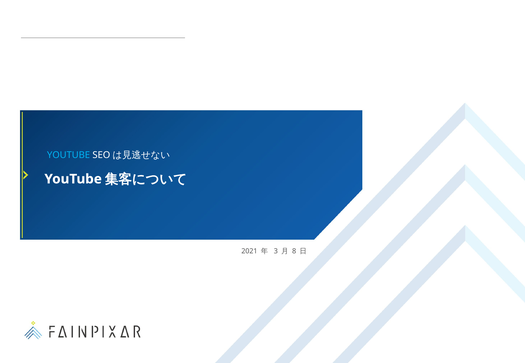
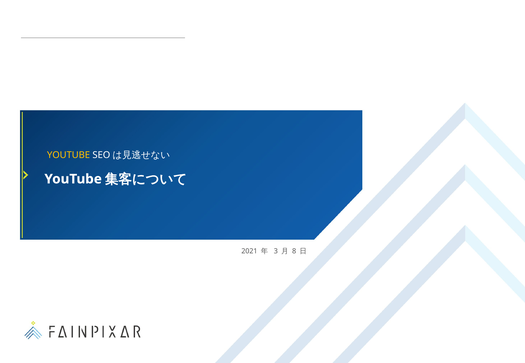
YOUTUBE at (69, 155) colour: light blue -> yellow
